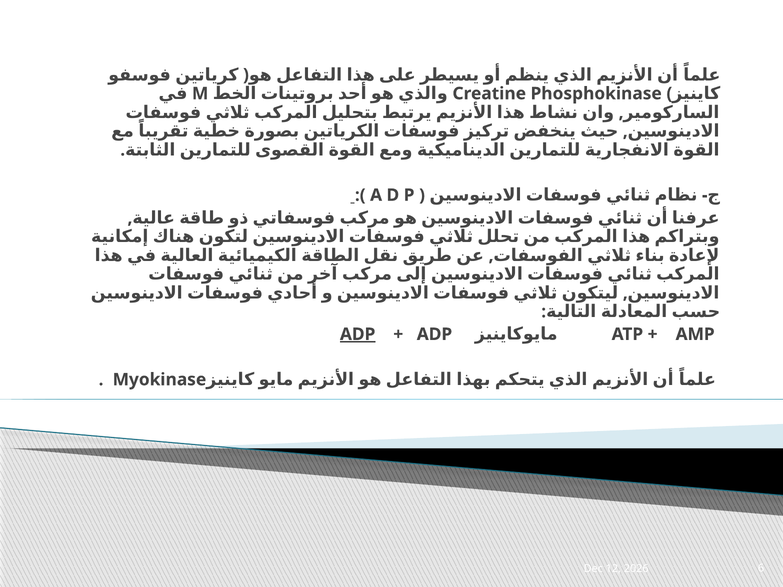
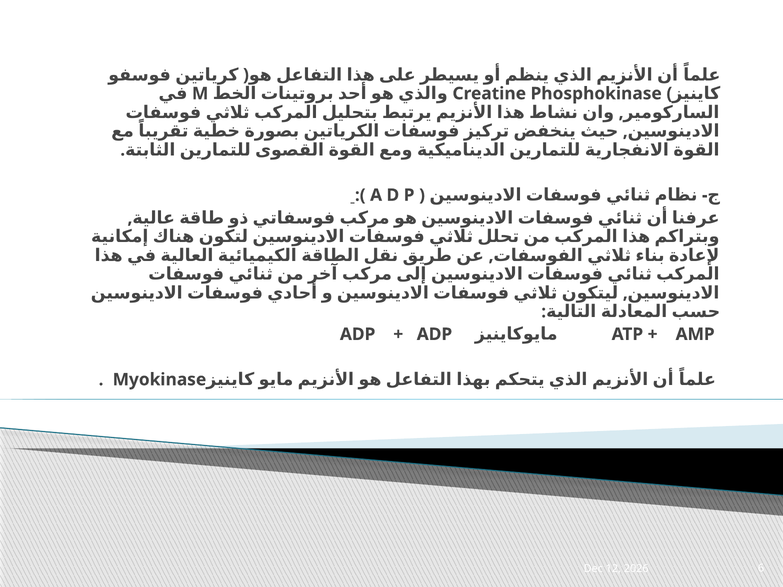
ADP at (358, 334) underline: present -> none
